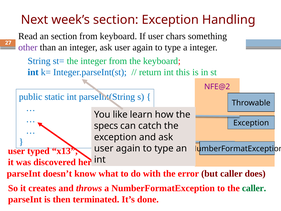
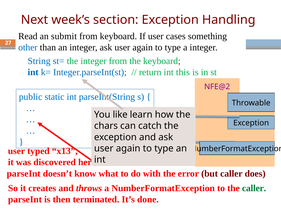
an section: section -> submit
chars: chars -> cases
other colour: purple -> blue
specs: specs -> chars
